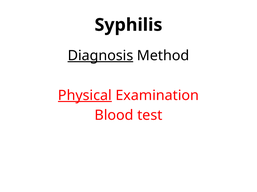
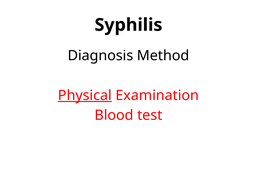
Diagnosis underline: present -> none
